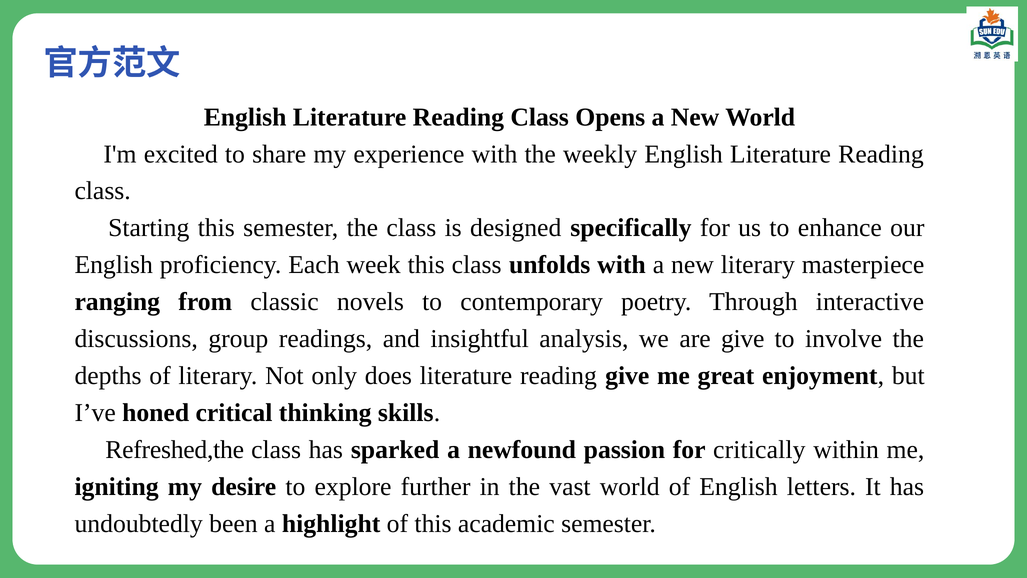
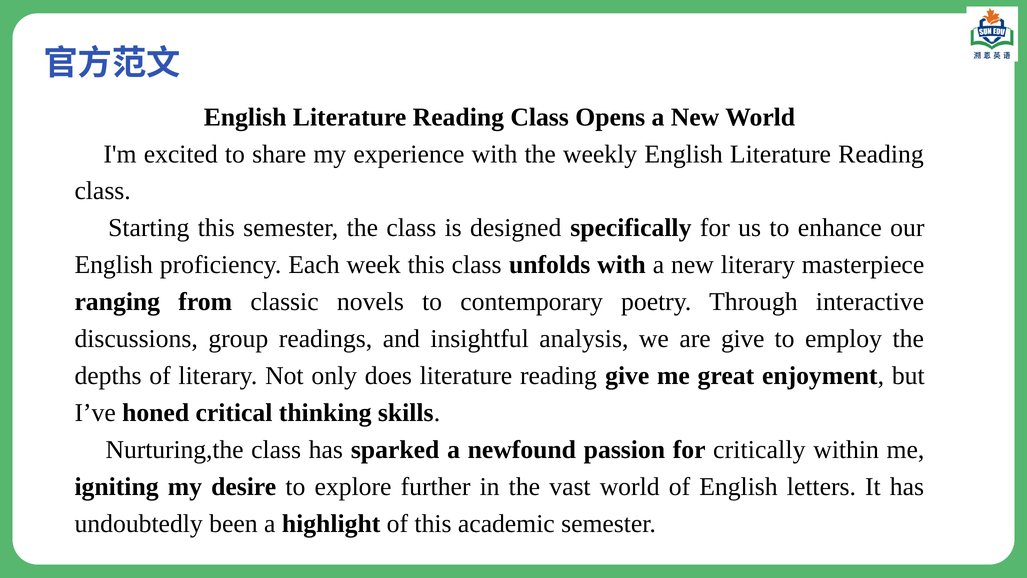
involve: involve -> employ
Refreshed,the: Refreshed,the -> Nurturing,the
